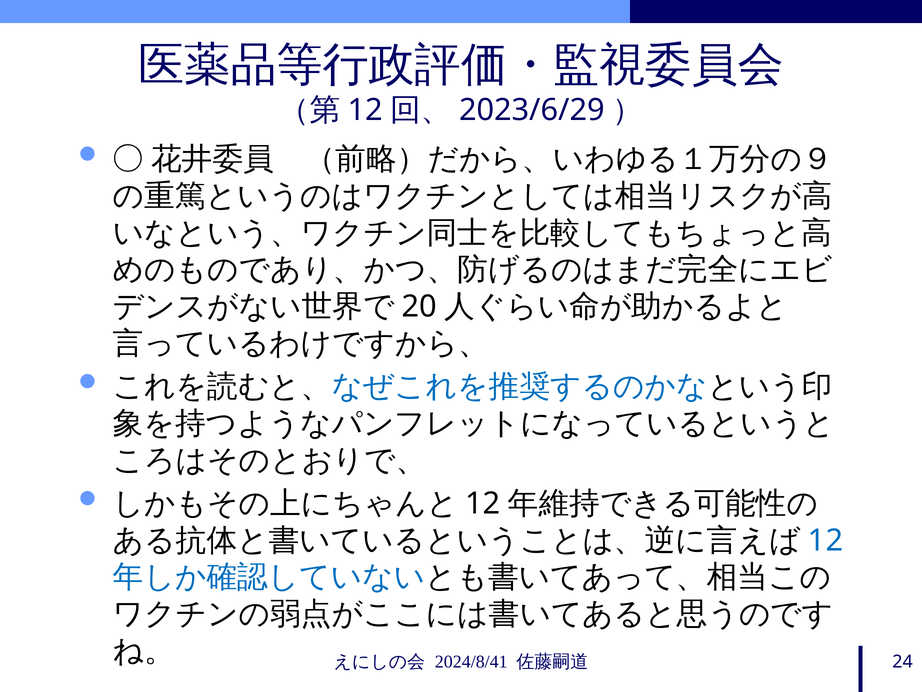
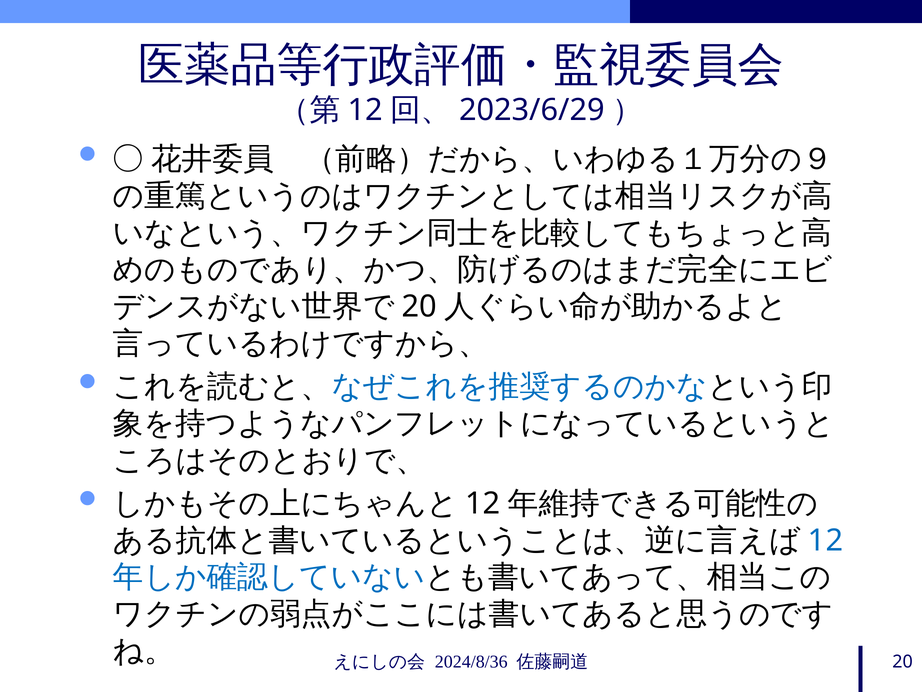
2024/8/41: 2024/8/41 -> 2024/8/36
24 at (903, 661): 24 -> 20
